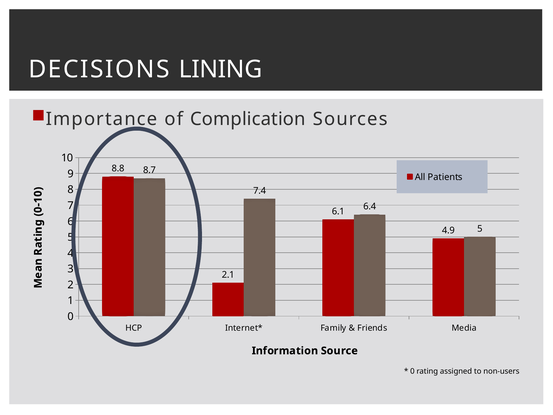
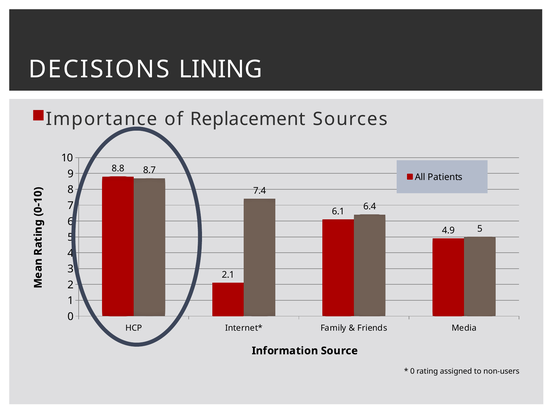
Complication: Complication -> Replacement
